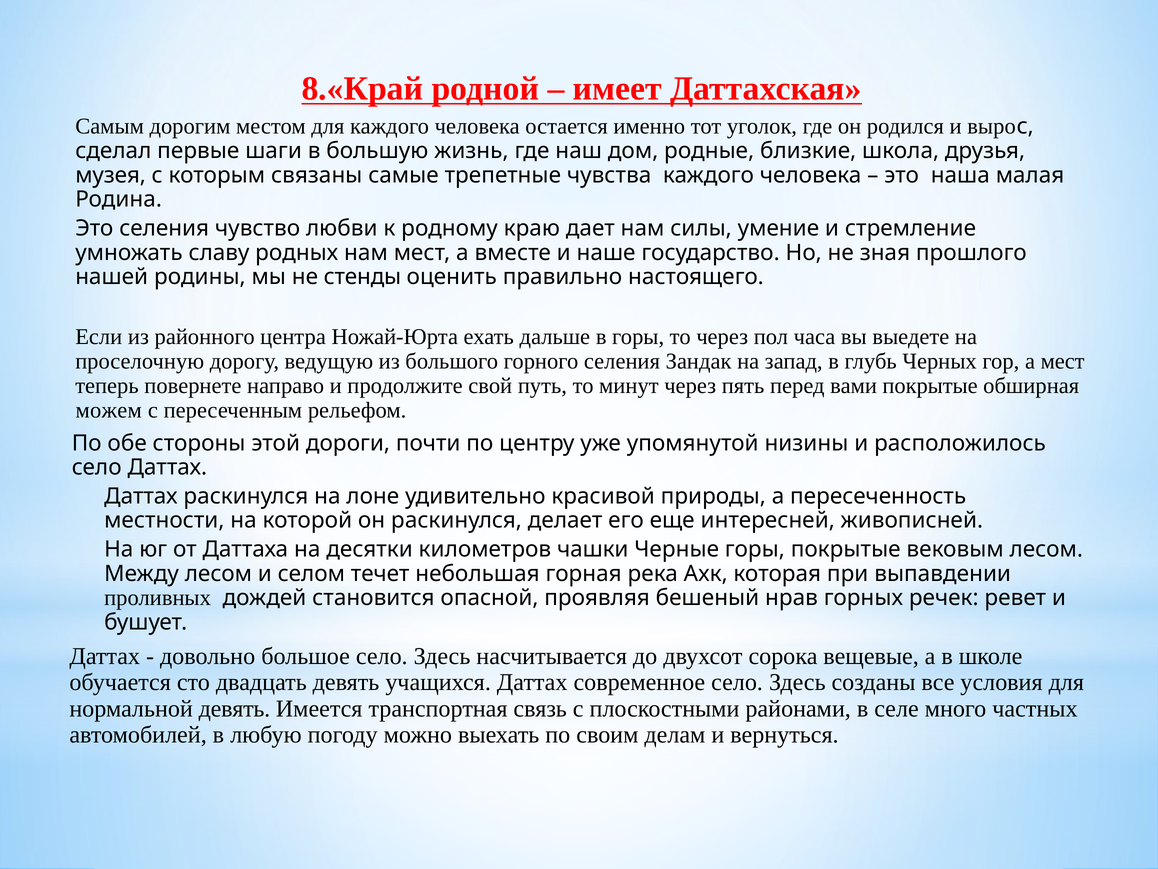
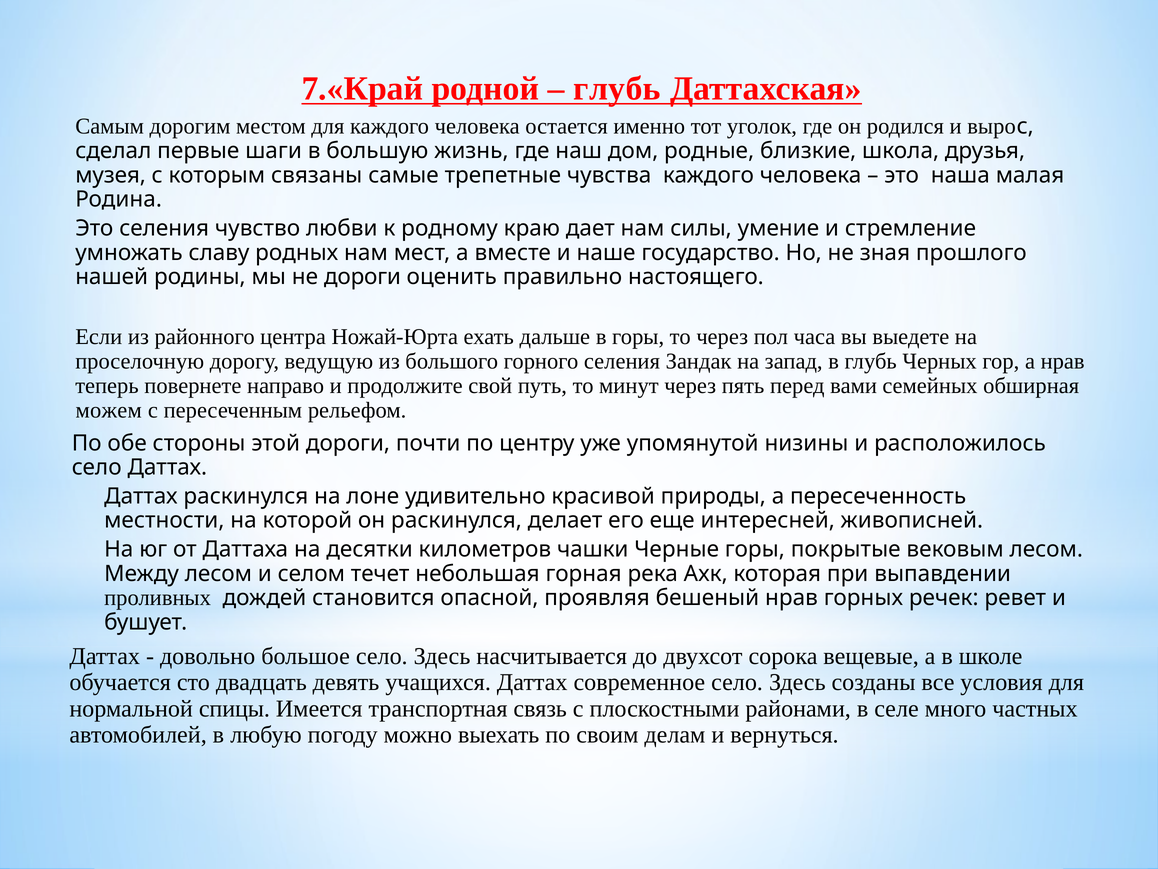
8.«Край: 8.«Край -> 7.«Край
имеет at (617, 89): имеет -> глубь
не стенды: стенды -> дороги
а мест: мест -> нрав
вами покрытые: покрытые -> семейных
нормальной девять: девять -> спицы
